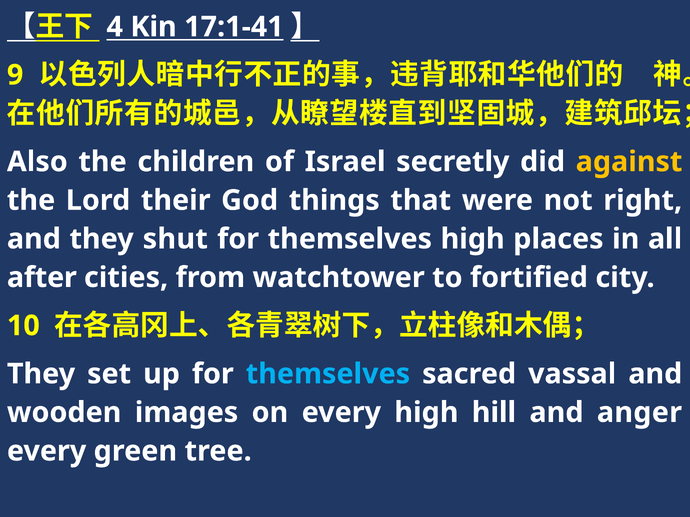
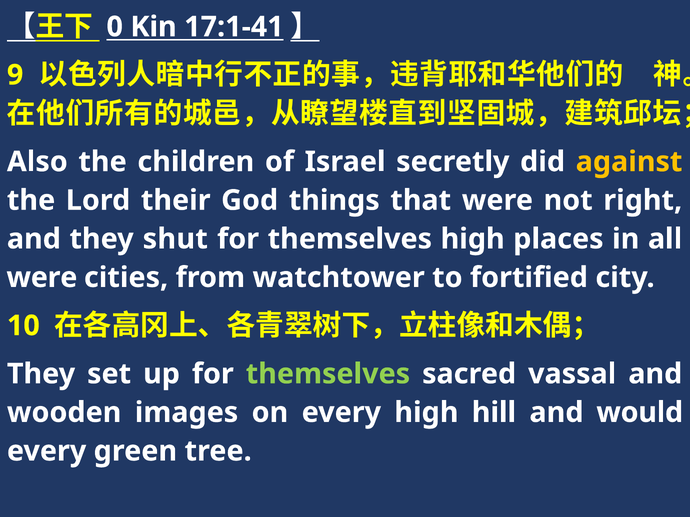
4: 4 -> 0
after at (42, 278): after -> were
themselves at (328, 374) colour: light blue -> light green
anger: anger -> would
